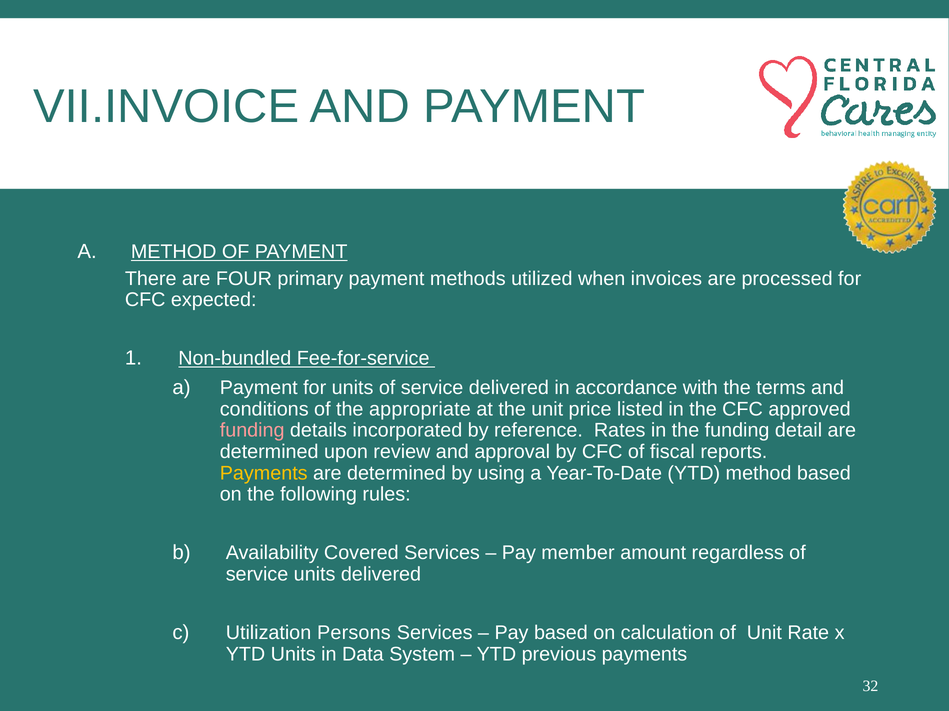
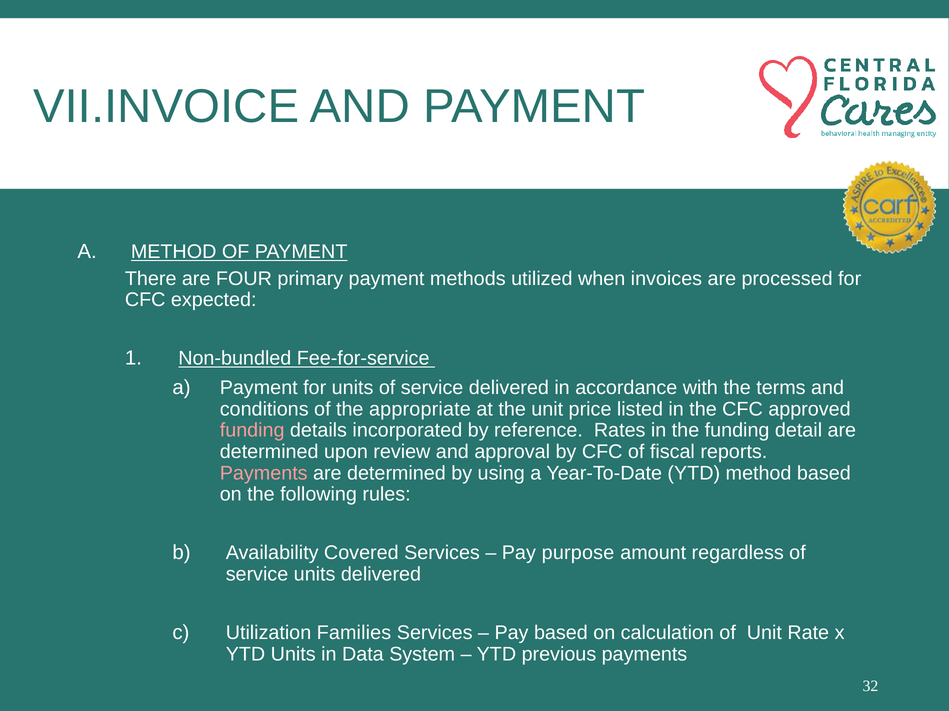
Payments at (264, 474) colour: yellow -> pink
member: member -> purpose
Persons: Persons -> Families
